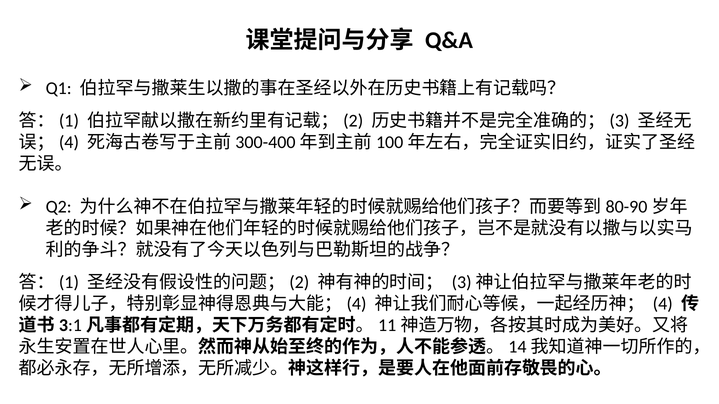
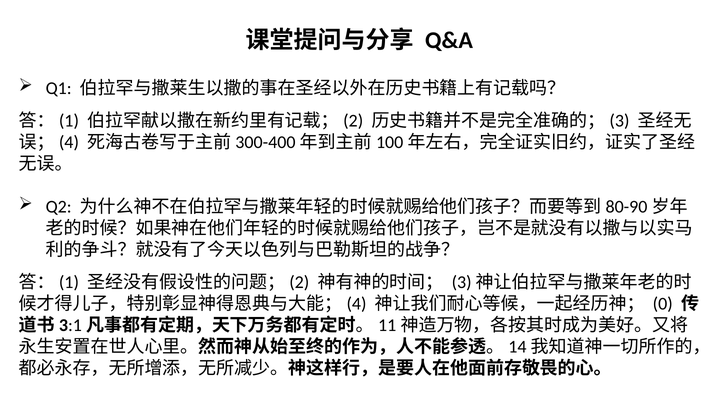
4: 4 -> 0
